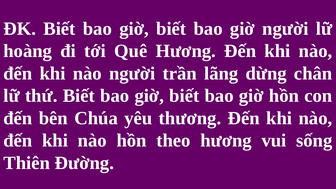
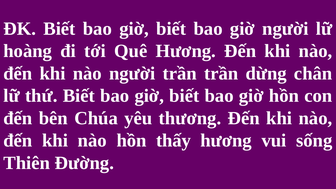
trần lãng: lãng -> trần
theo: theo -> thấy
